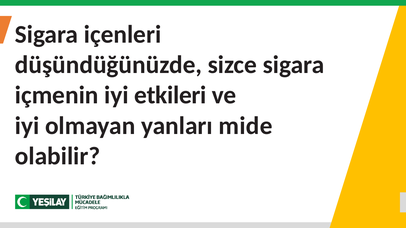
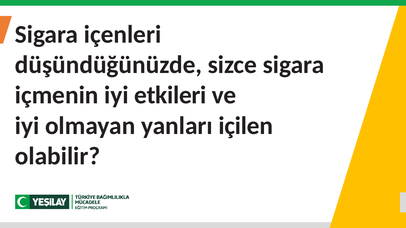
mide: mide -> içilen
